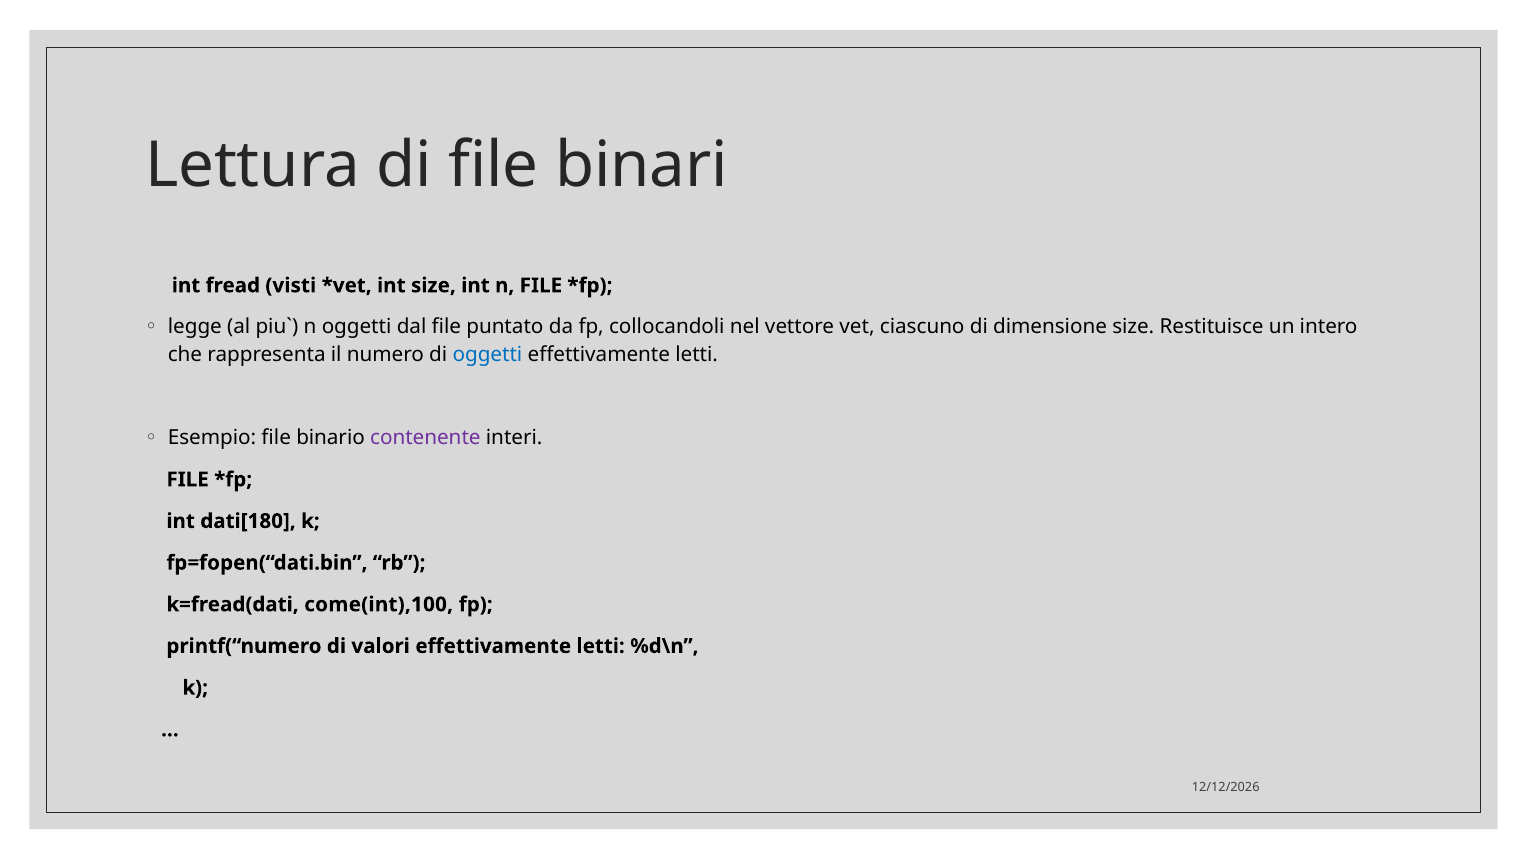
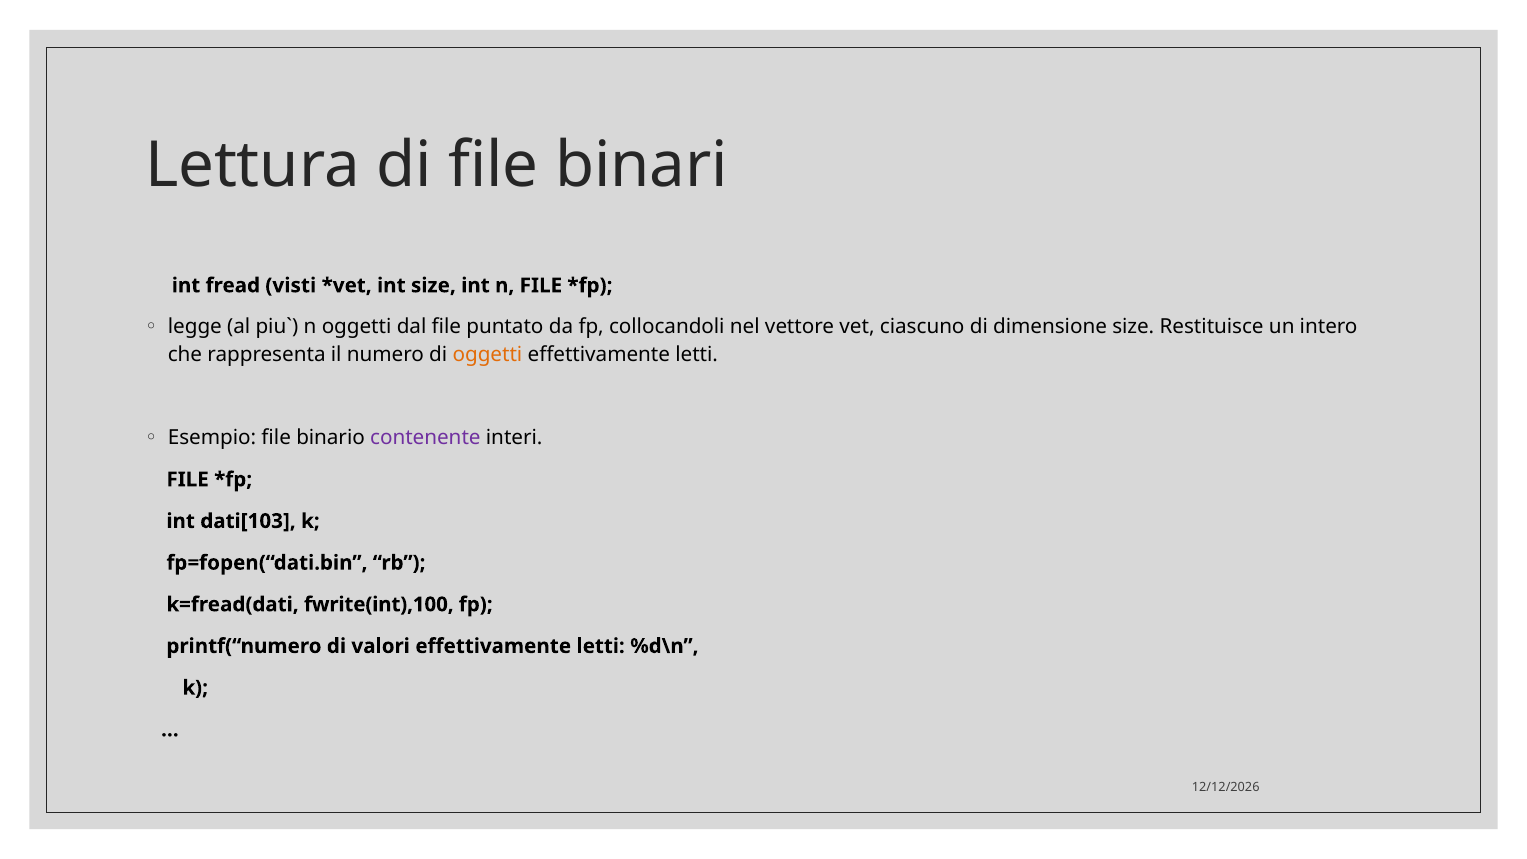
oggetti at (487, 354) colour: blue -> orange
dati[180: dati[180 -> dati[103
come(int),100: come(int),100 -> fwrite(int),100
